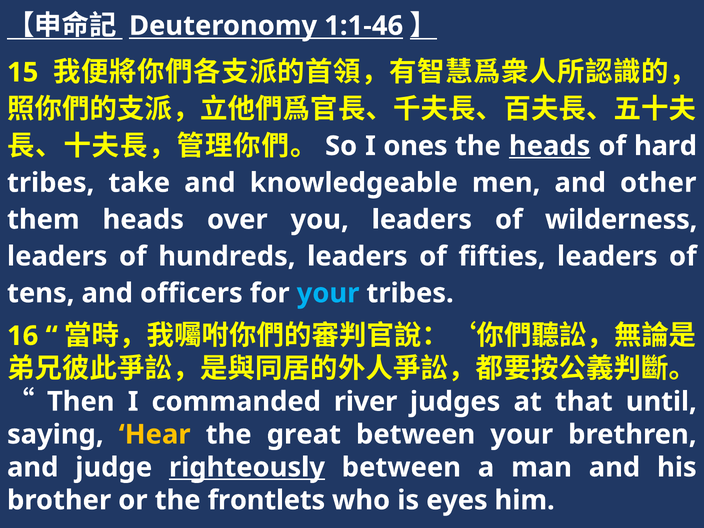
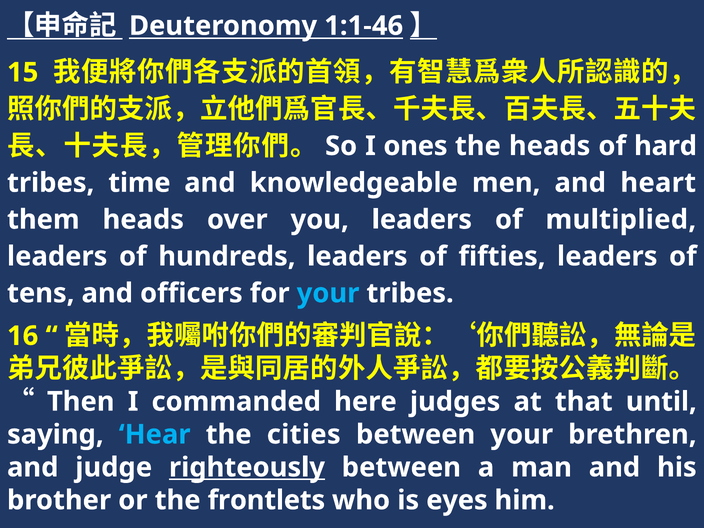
heads at (550, 146) underline: present -> none
take: take -> time
other: other -> heart
wilderness: wilderness -> multiplied
river: river -> here
Hear colour: yellow -> light blue
great: great -> cities
